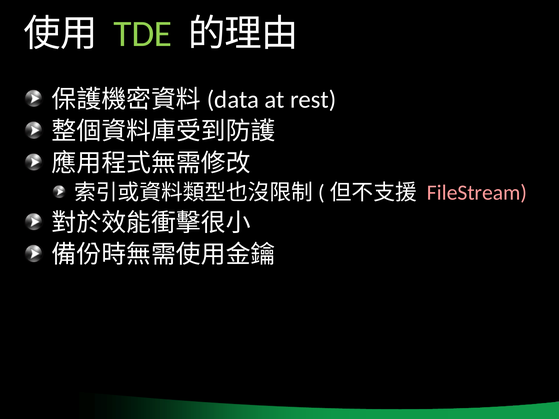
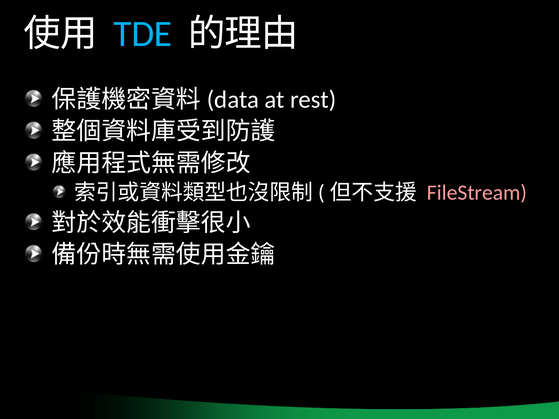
TDE colour: light green -> light blue
